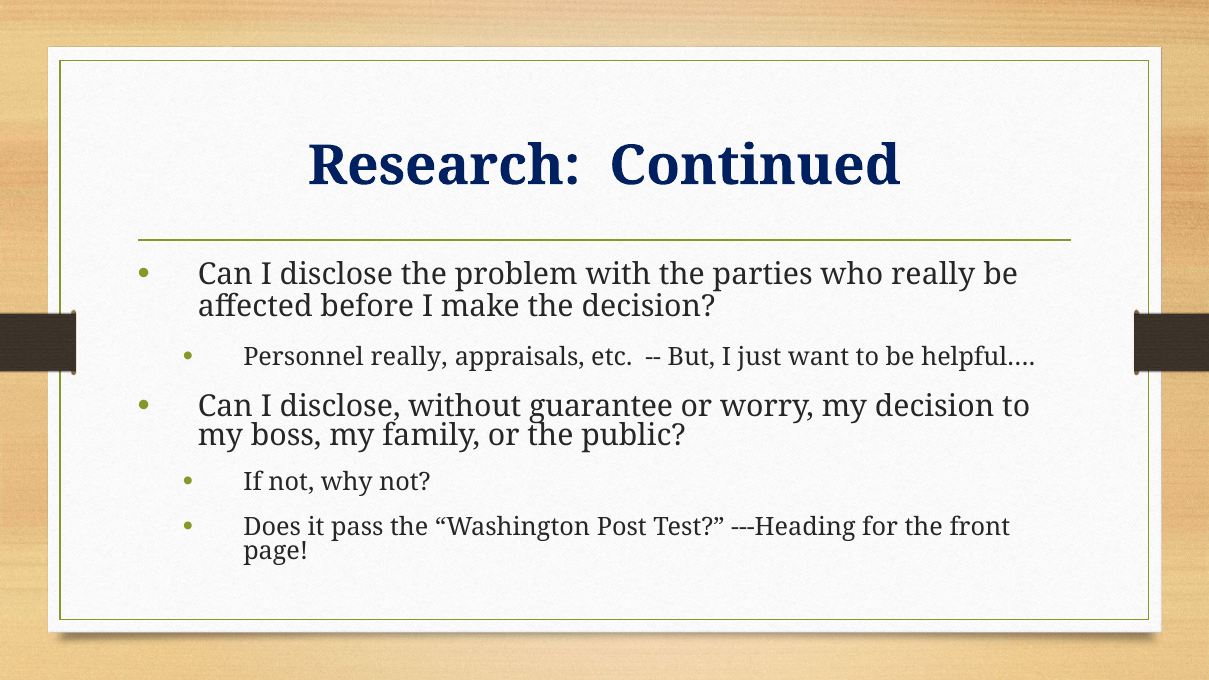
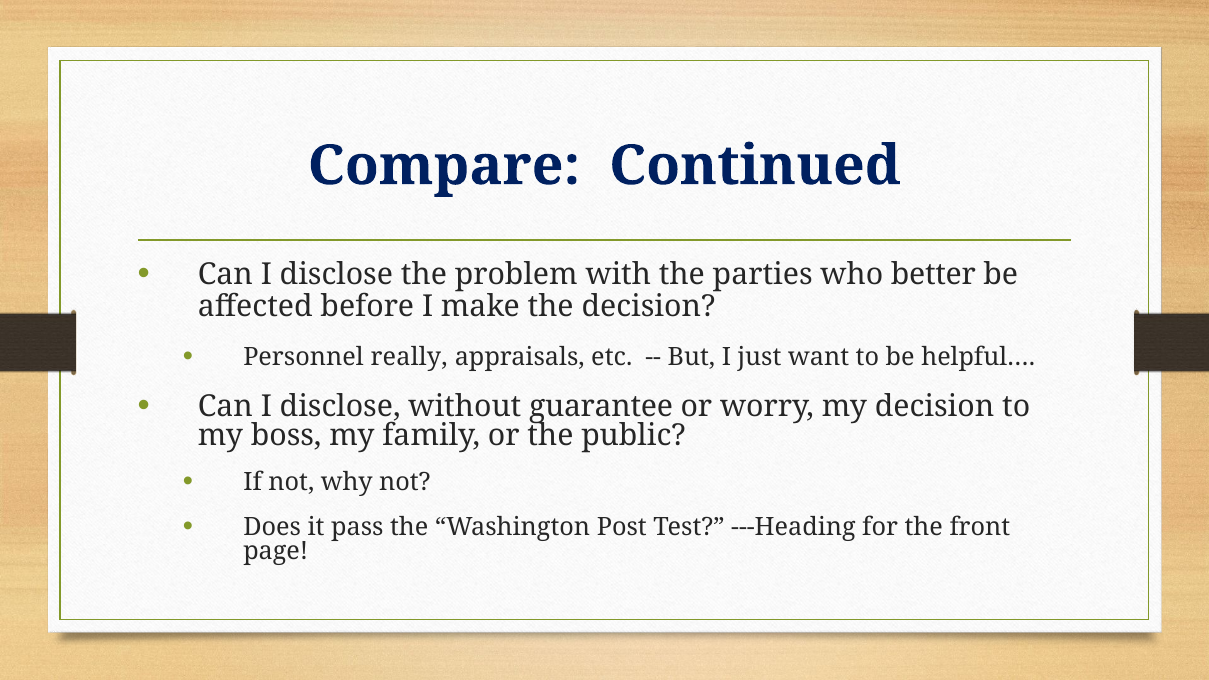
Research: Research -> Compare
who really: really -> better
